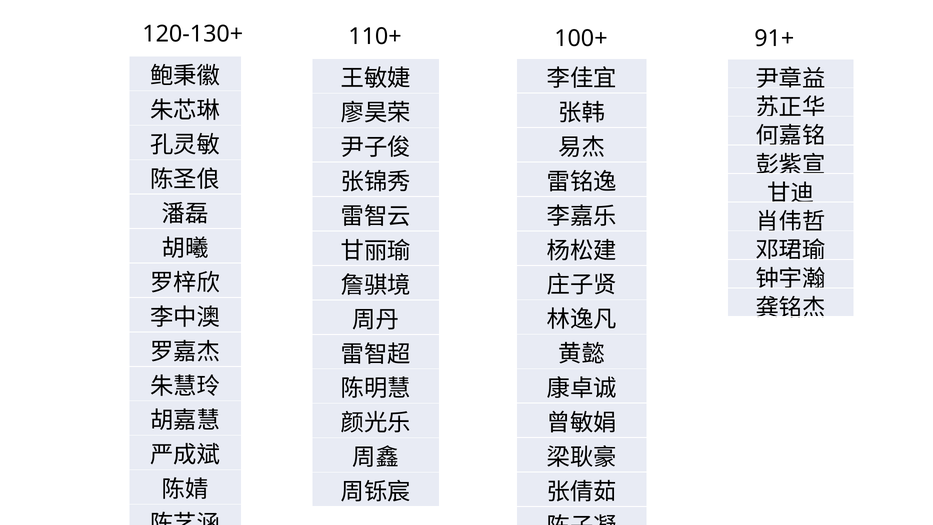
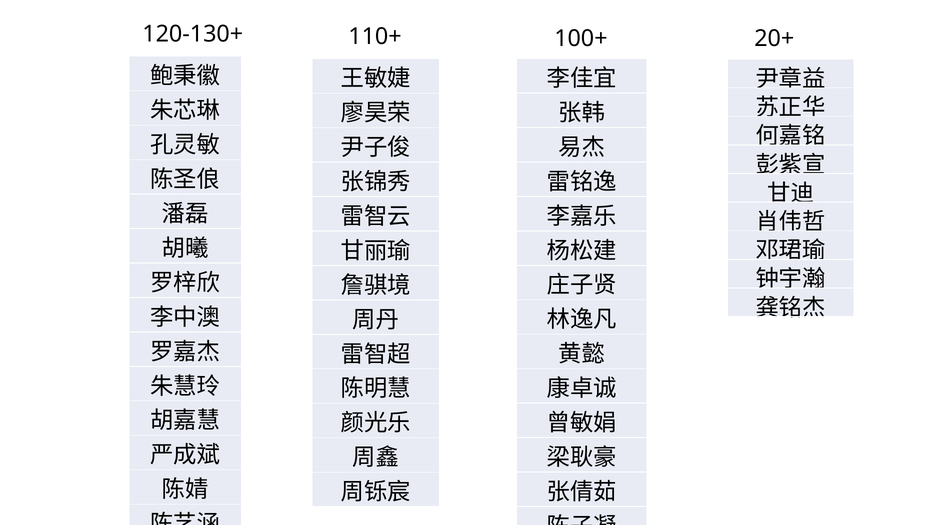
91+: 91+ -> 20+
